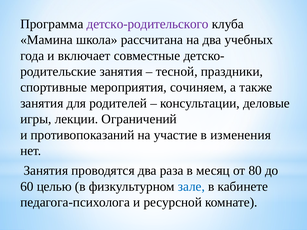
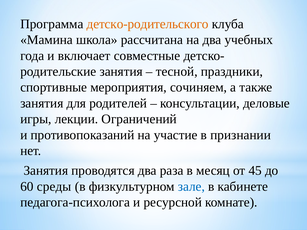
детско-родительского colour: purple -> orange
изменения: изменения -> признании
80: 80 -> 45
целью: целью -> среды
